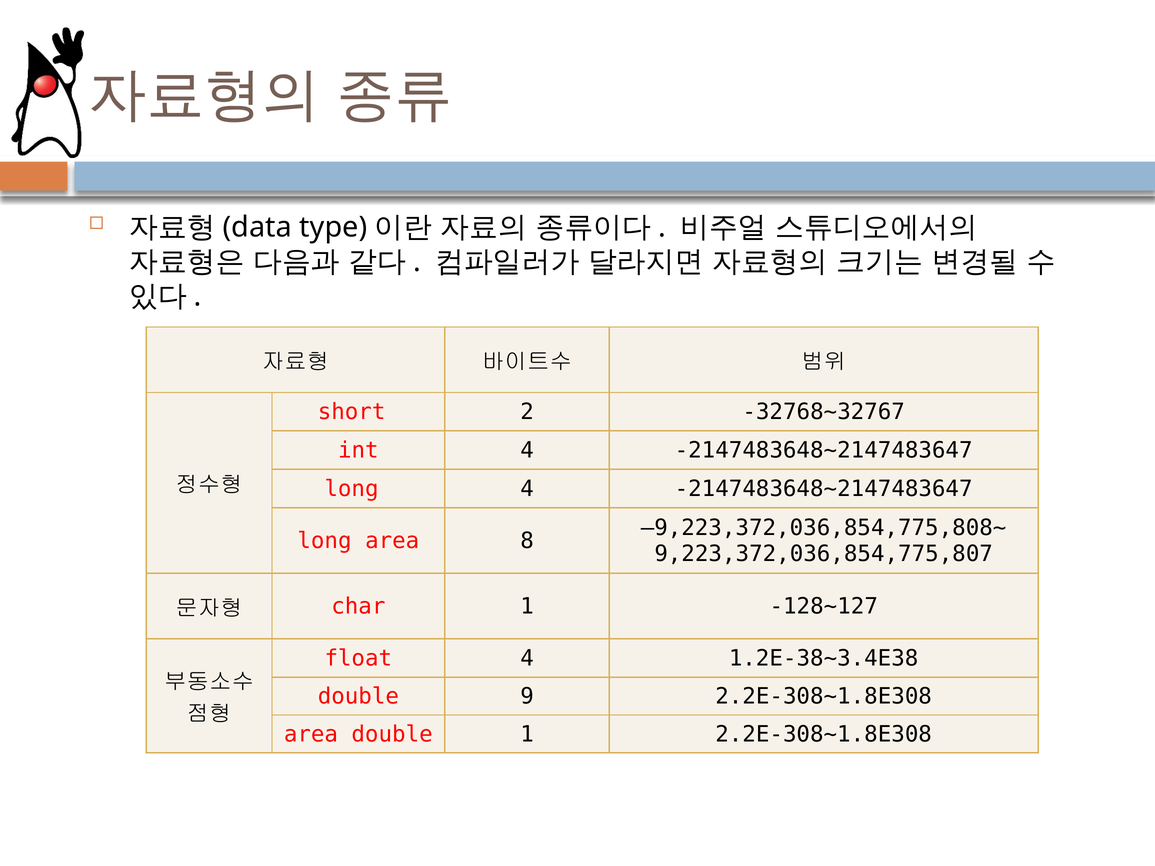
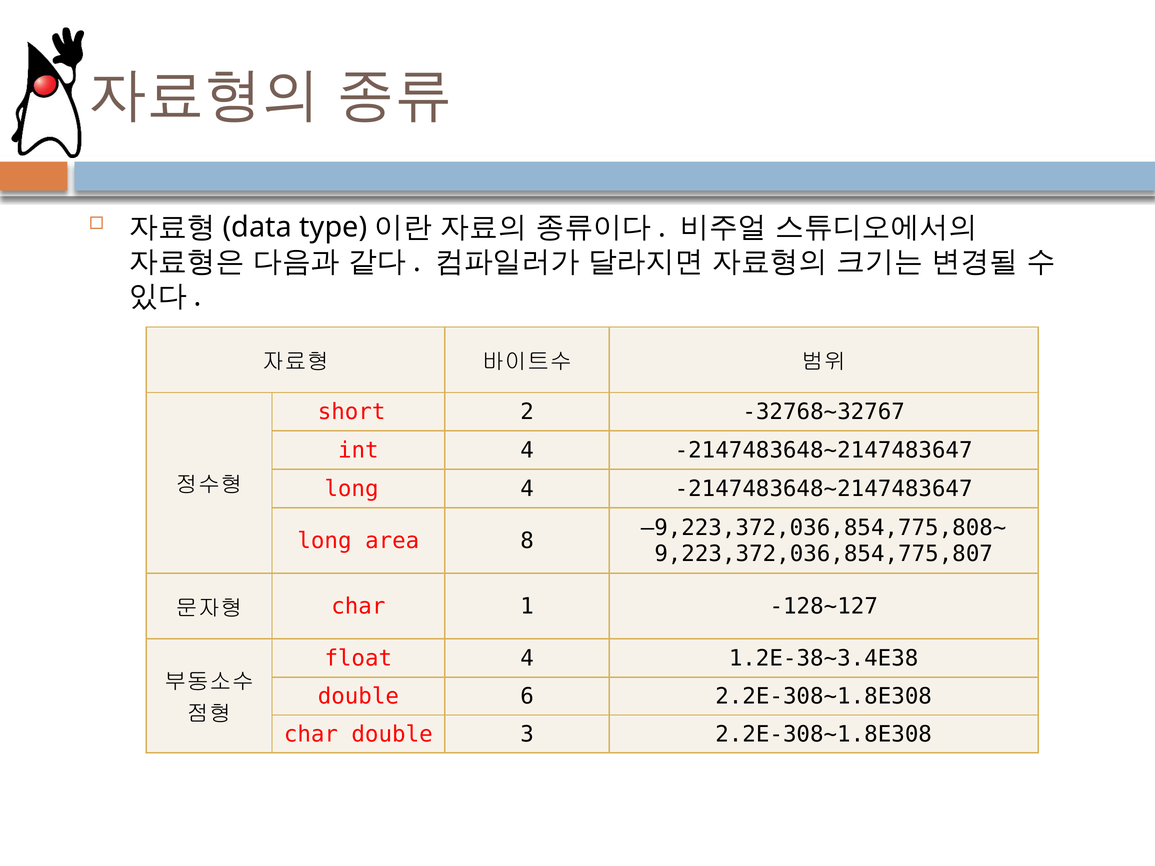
9: 9 -> 6
area at (311, 734): area -> char
double 1: 1 -> 3
